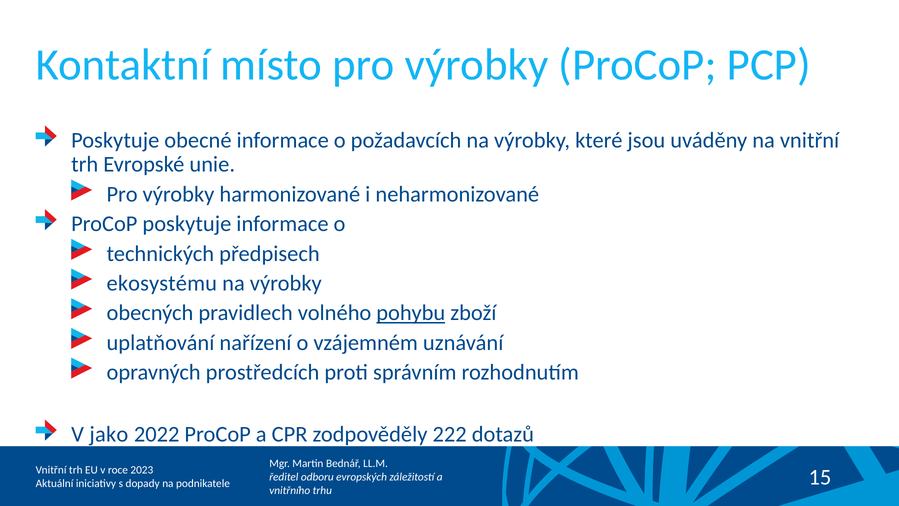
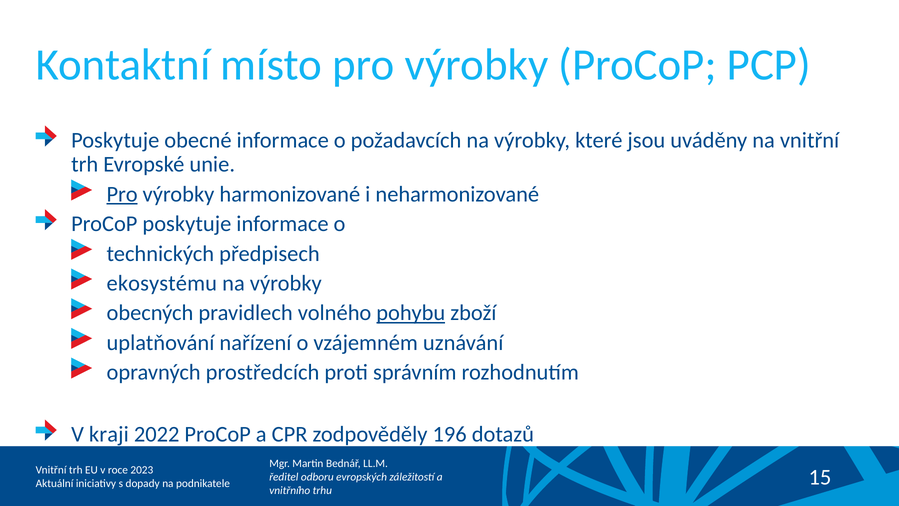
Pro at (122, 194) underline: none -> present
jako: jako -> kraji
222: 222 -> 196
